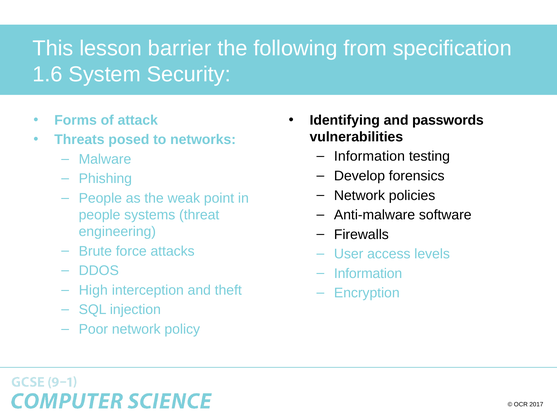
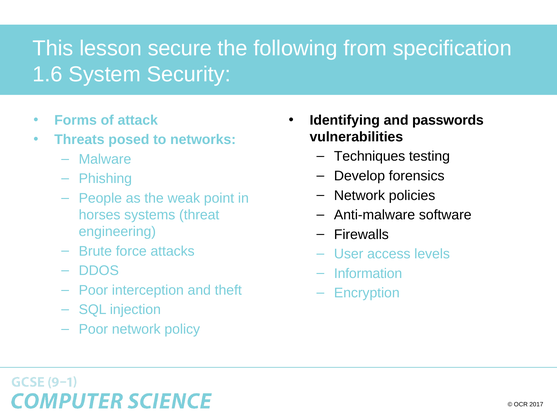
barrier: barrier -> secure
Information at (369, 156): Information -> Techniques
people at (100, 215): people -> horses
High at (93, 290): High -> Poor
